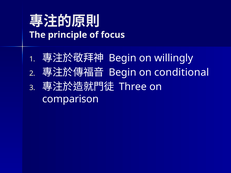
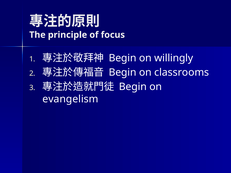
conditional: conditional -> classrooms
Three at (133, 87): Three -> Begin
comparison: comparison -> evangelism
